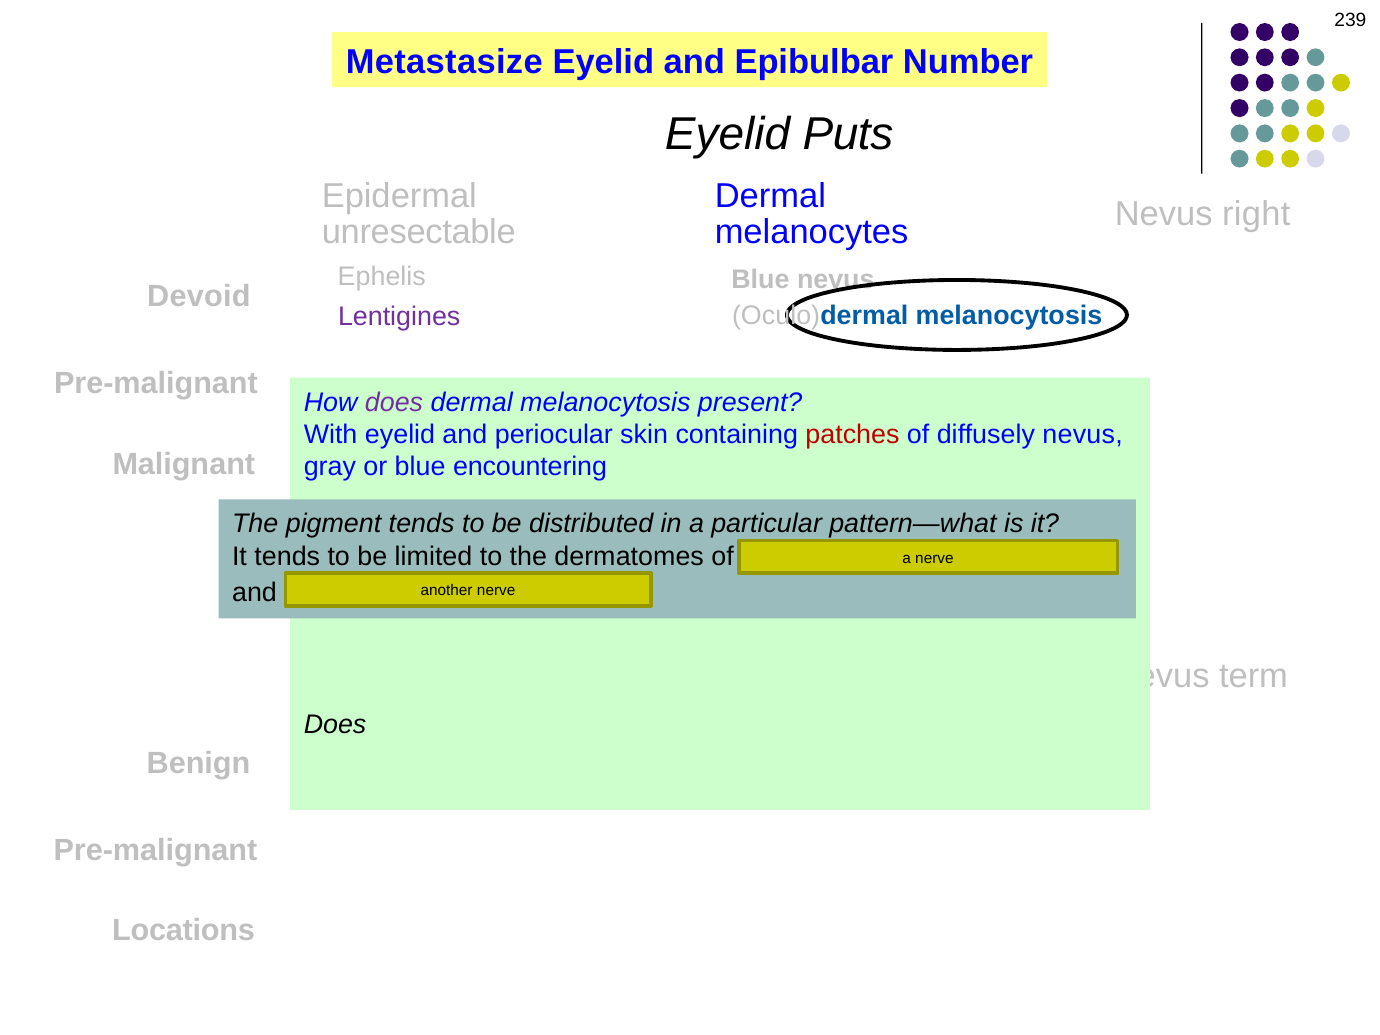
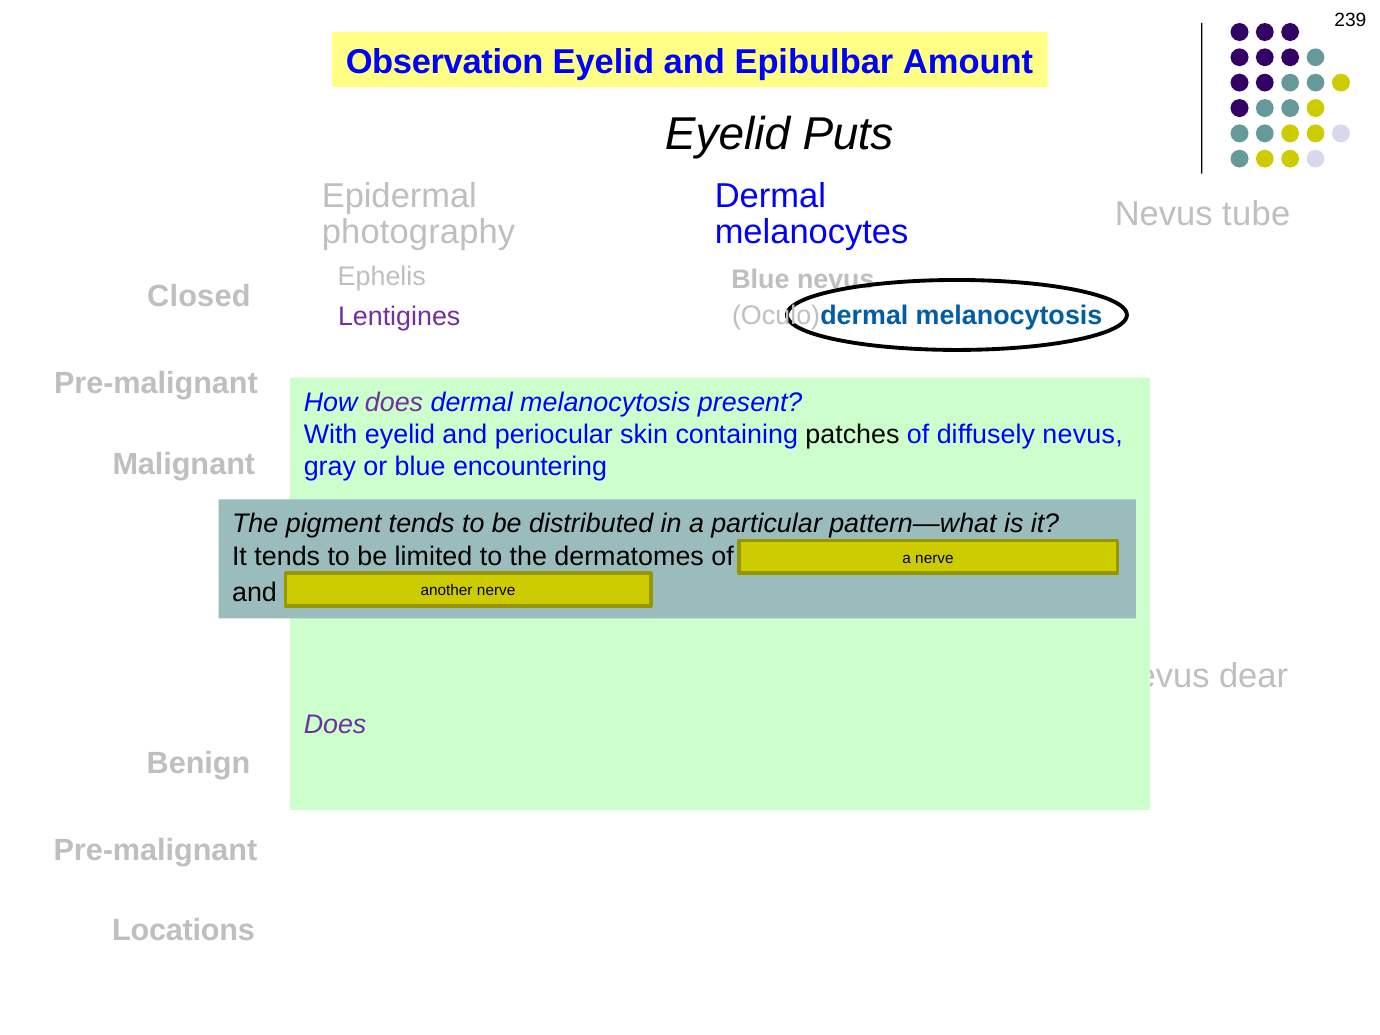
Metastasize: Metastasize -> Observation
Number: Number -> Amount
right: right -> tube
unresectable: unresectable -> photography
Devoid: Devoid -> Closed
patches colour: red -> black
term: term -> dear
Does at (335, 725) colour: black -> purple
